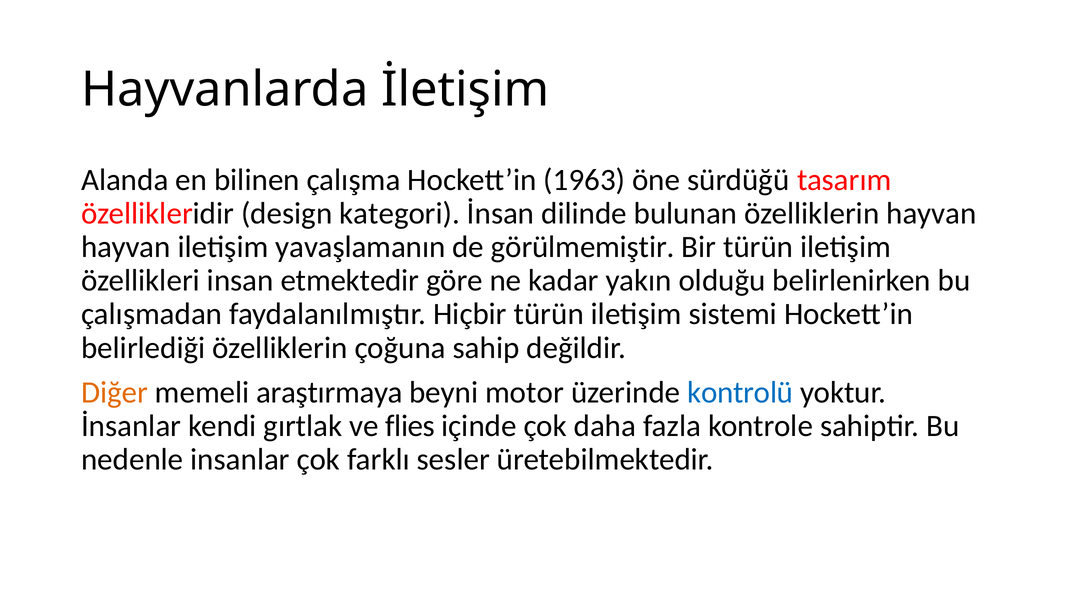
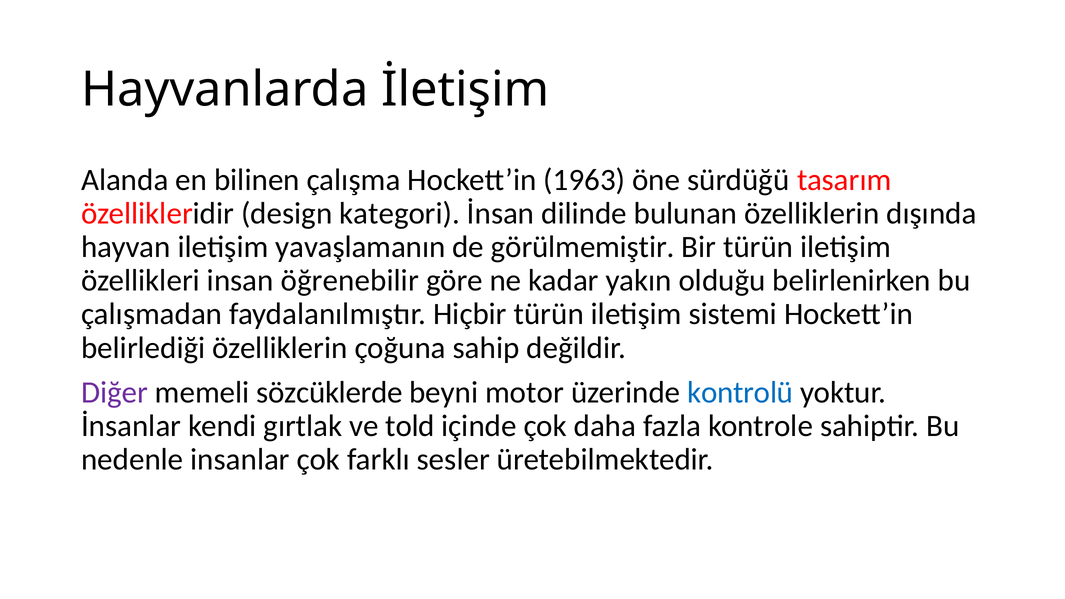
özelliklerin hayvan: hayvan -> dışında
etmektedir: etmektedir -> öğrenebilir
Diğer colour: orange -> purple
araştırmaya: araştırmaya -> sözcüklerde
flies: flies -> told
